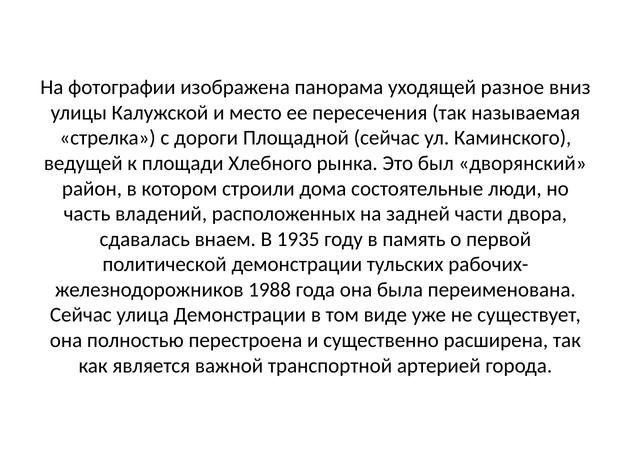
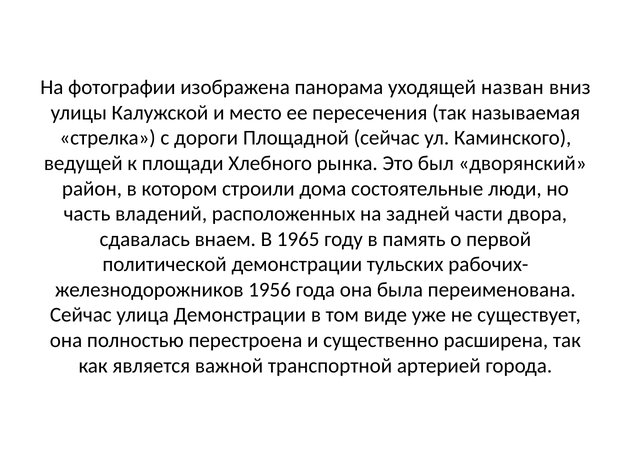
разное: разное -> назван
1935: 1935 -> 1965
1988: 1988 -> 1956
